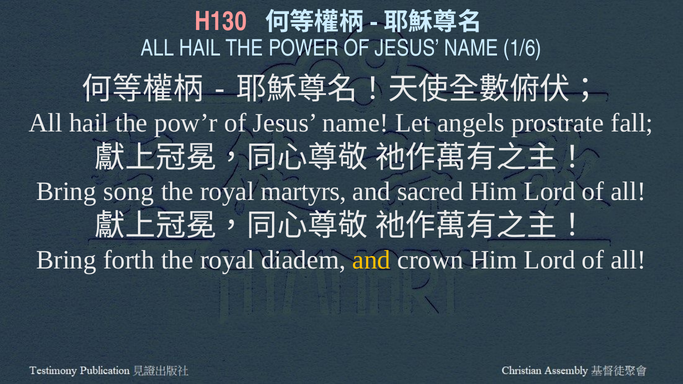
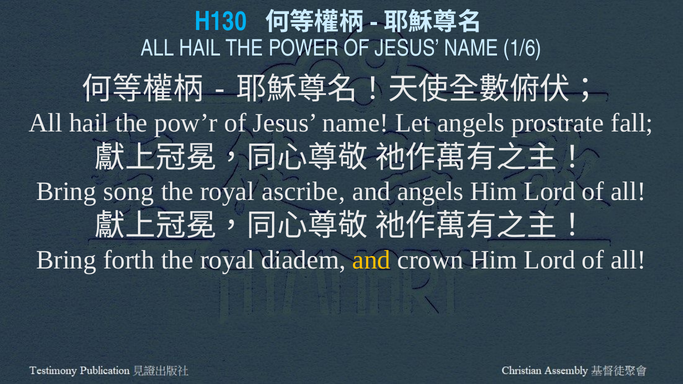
H130 colour: pink -> light blue
martyrs: martyrs -> ascribe
and sacred: sacred -> angels
